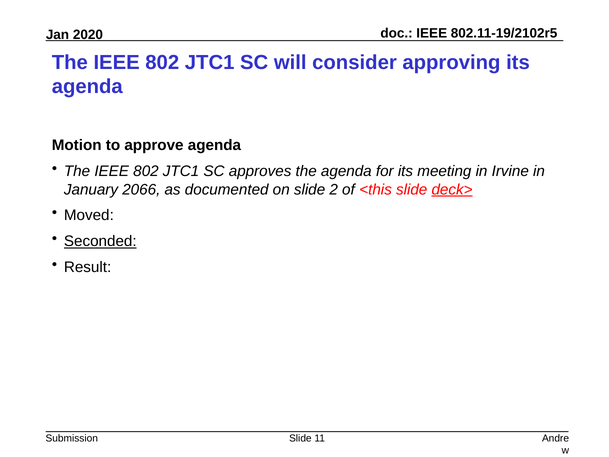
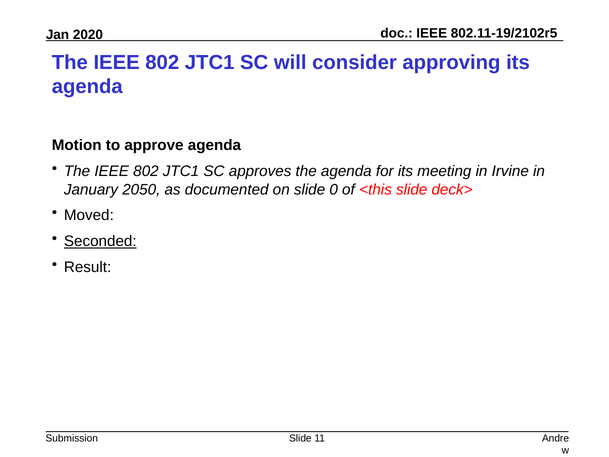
2066: 2066 -> 2050
2: 2 -> 0
deck> underline: present -> none
